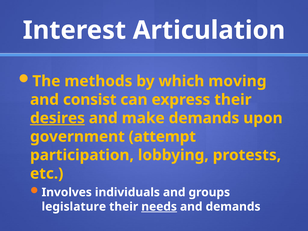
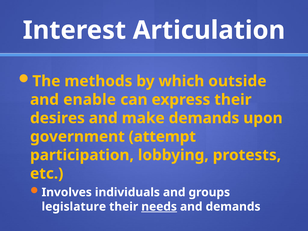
moving: moving -> outside
consist: consist -> enable
desires underline: present -> none
